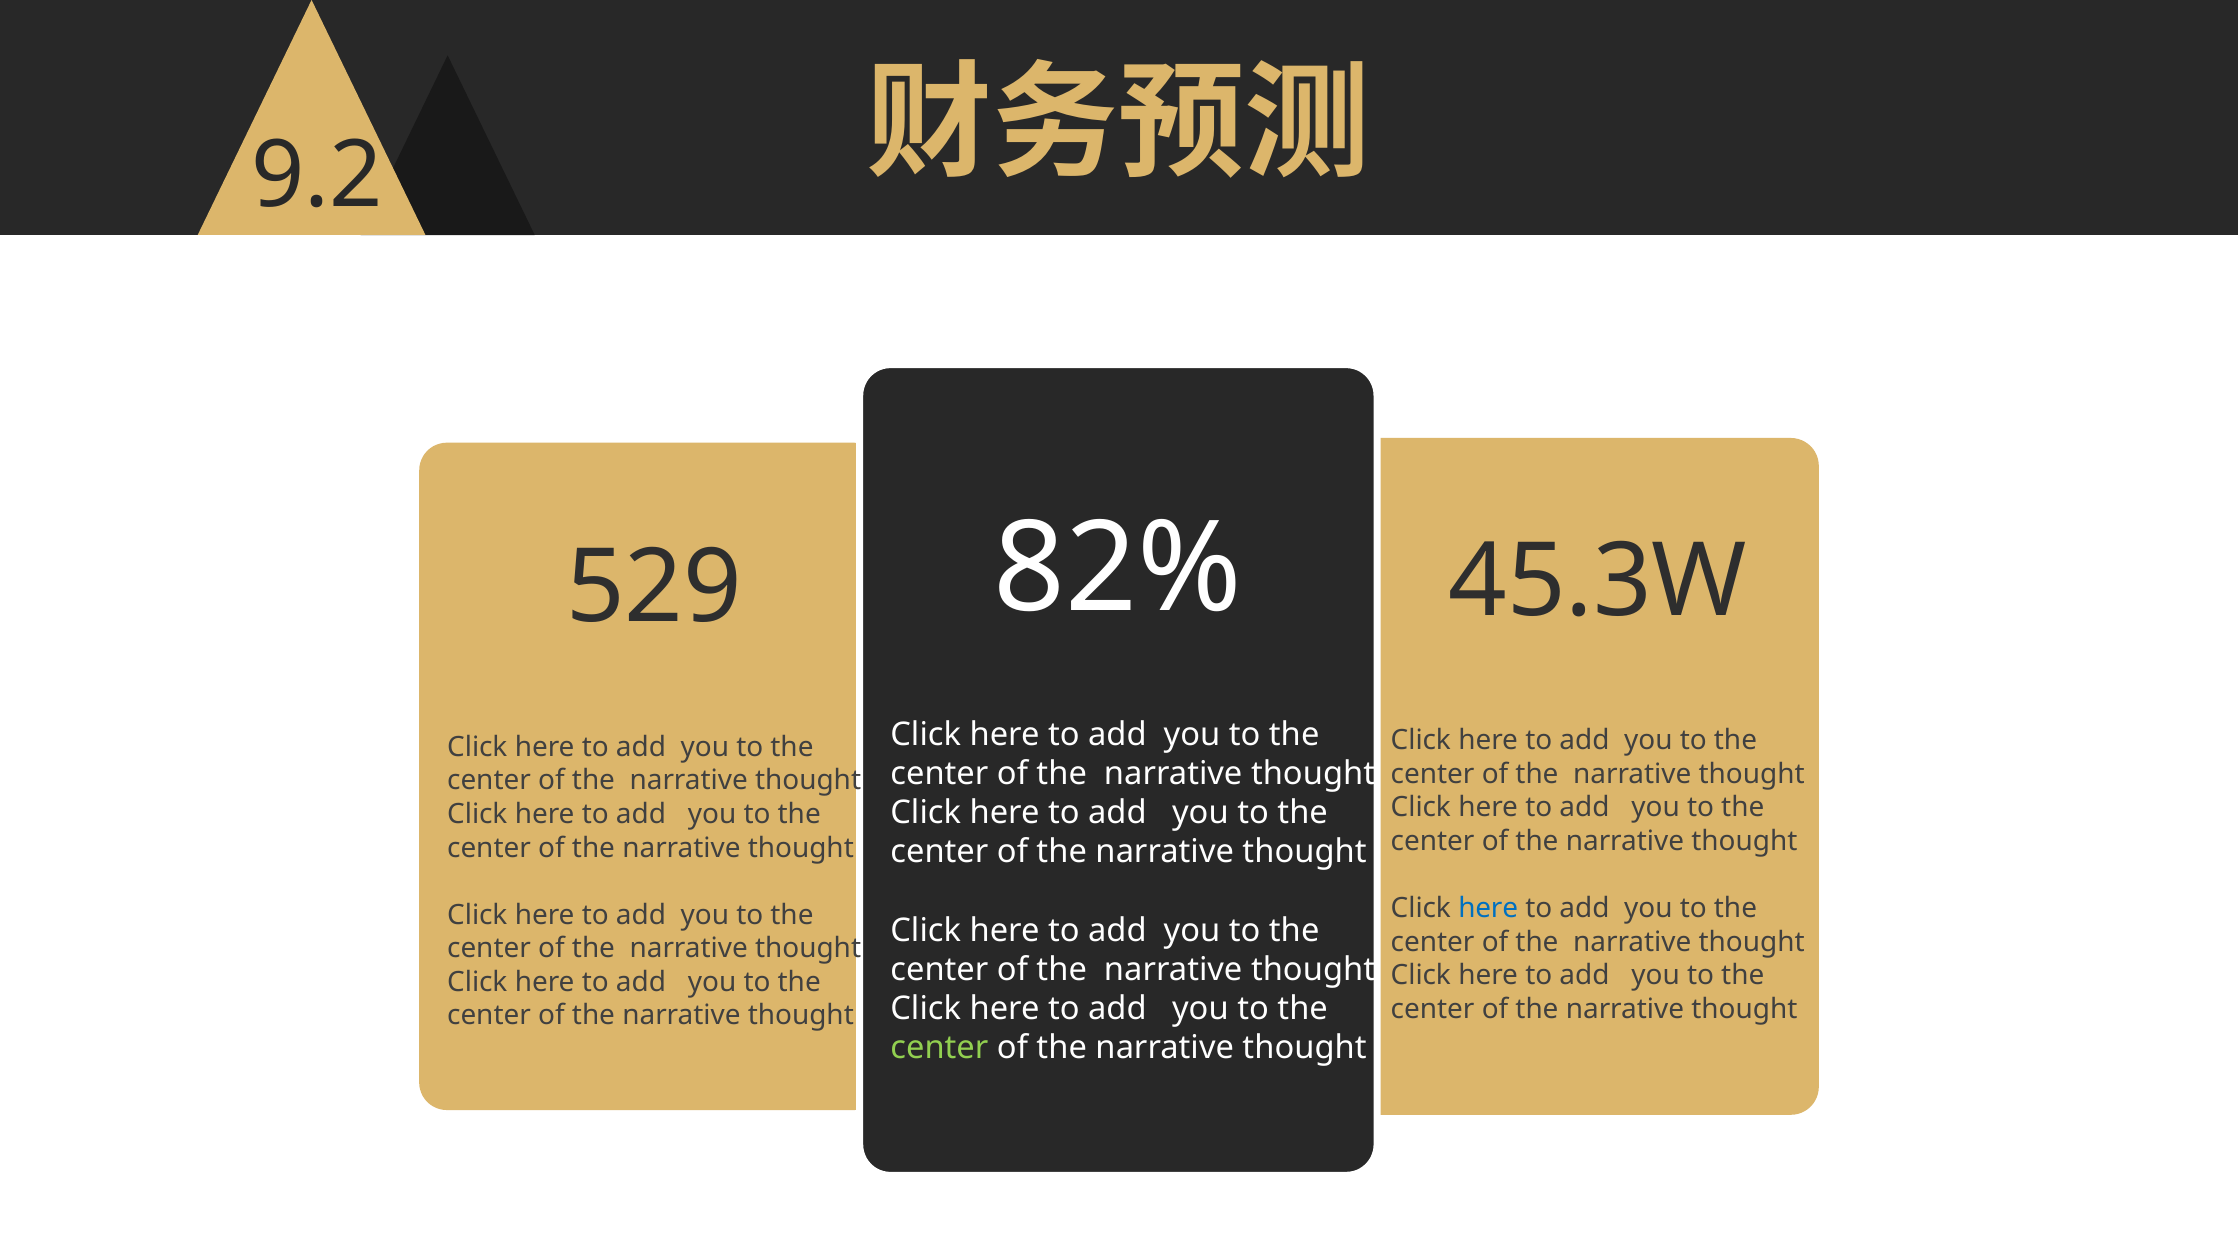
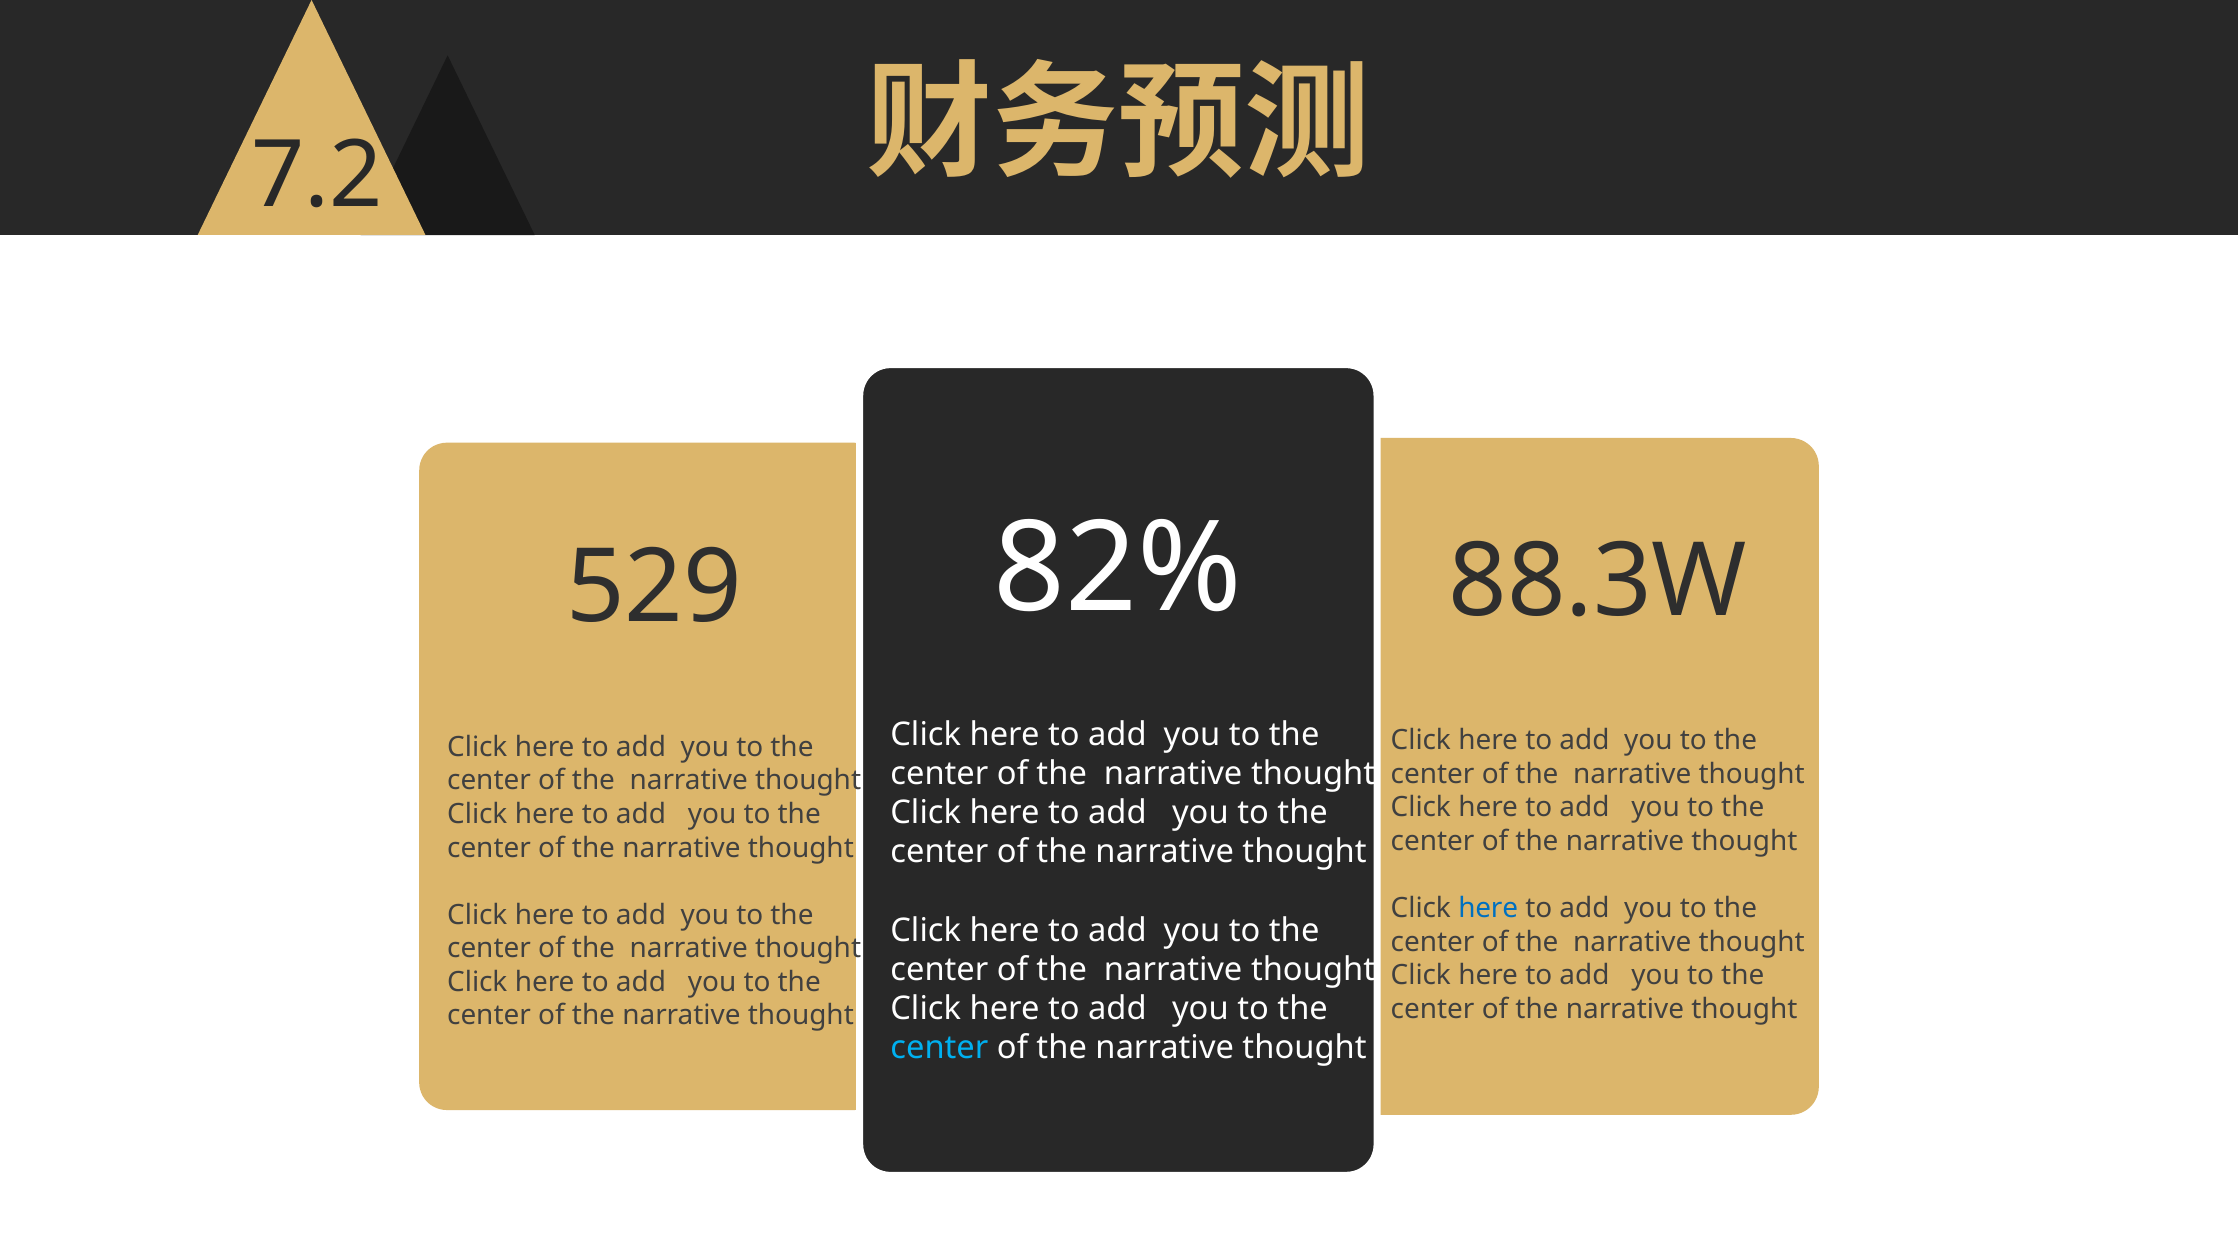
9.2: 9.2 -> 7.2
45.3W: 45.3W -> 88.3W
center at (939, 1048) colour: light green -> light blue
